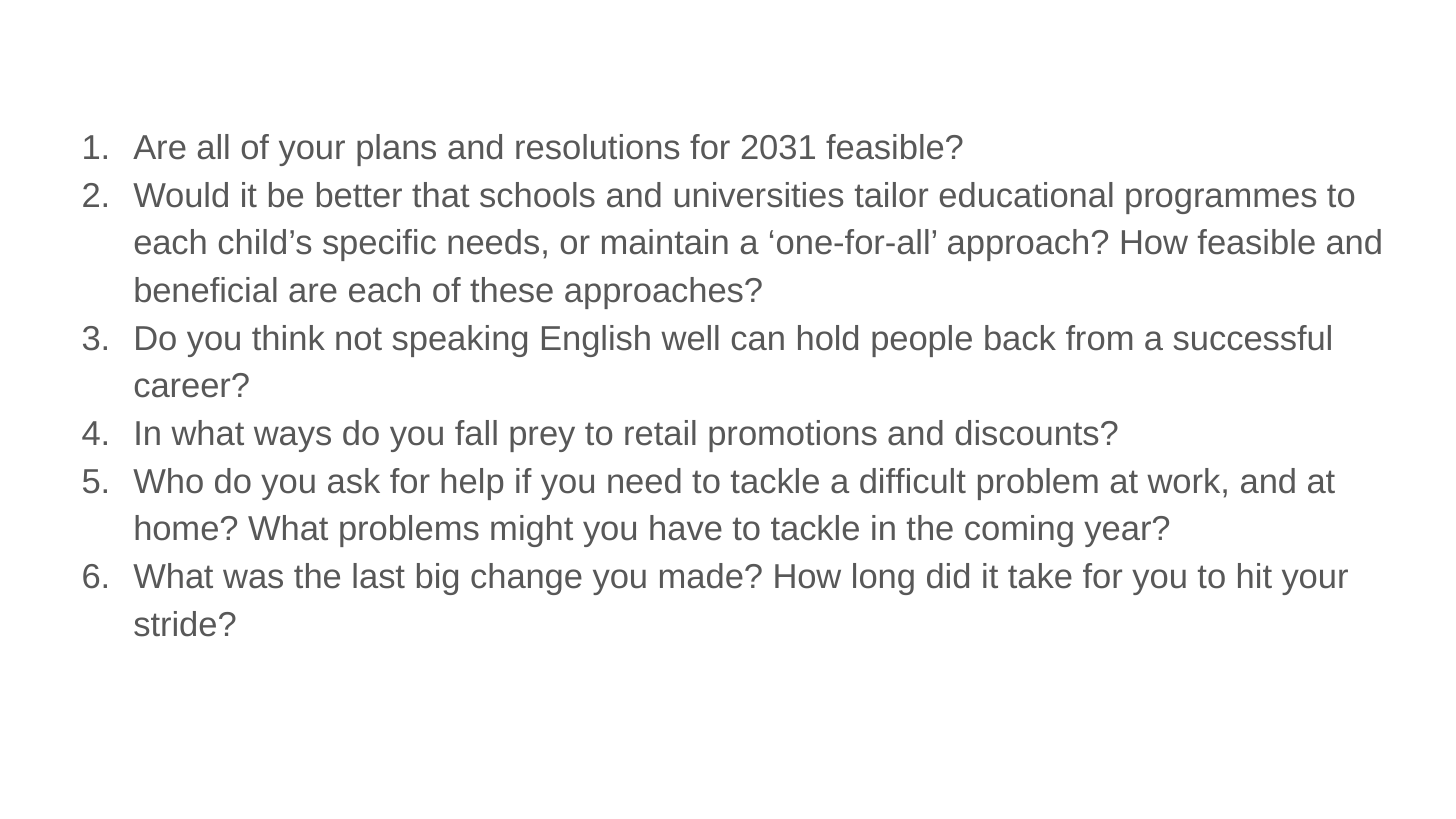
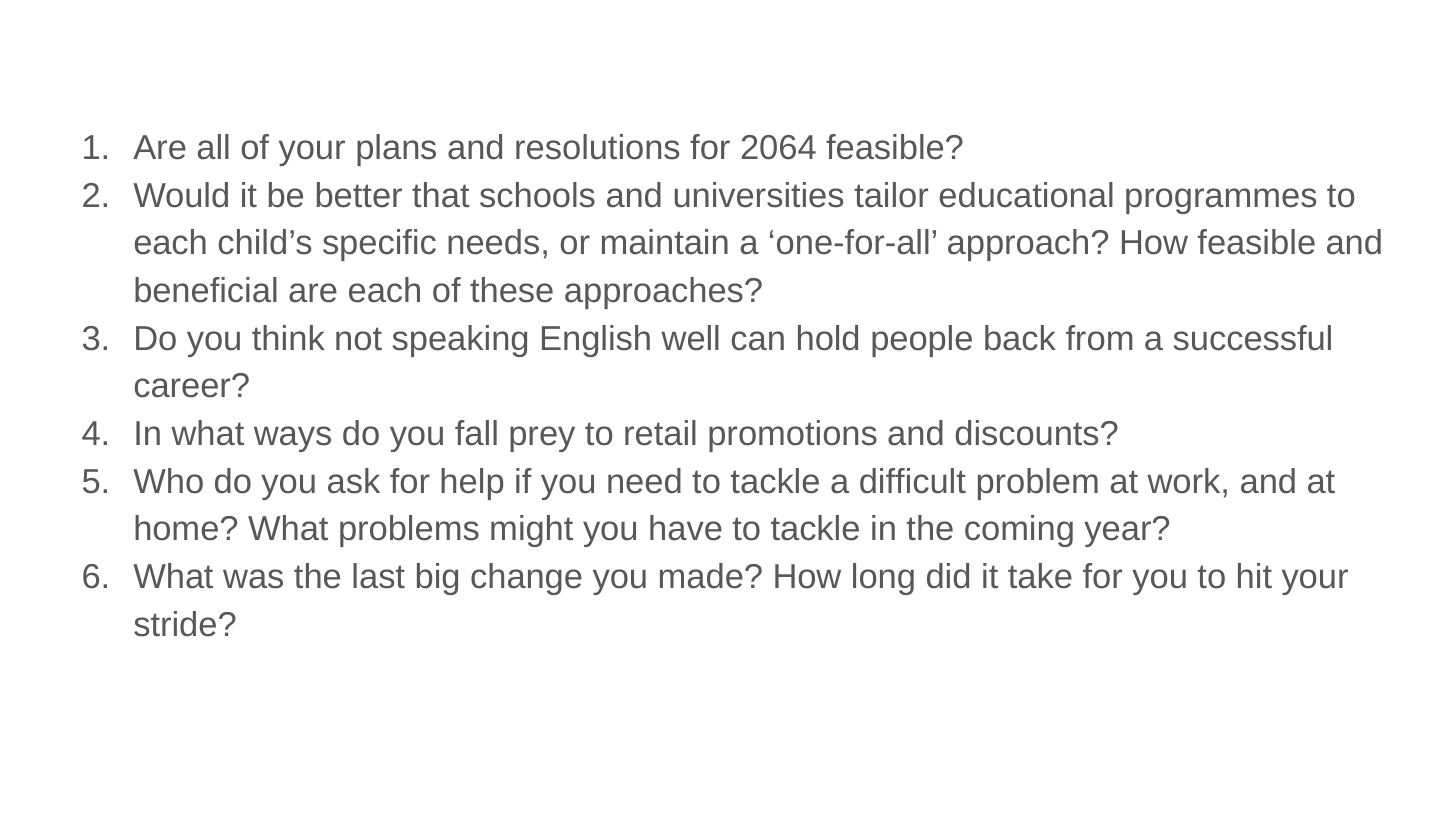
2031: 2031 -> 2064
